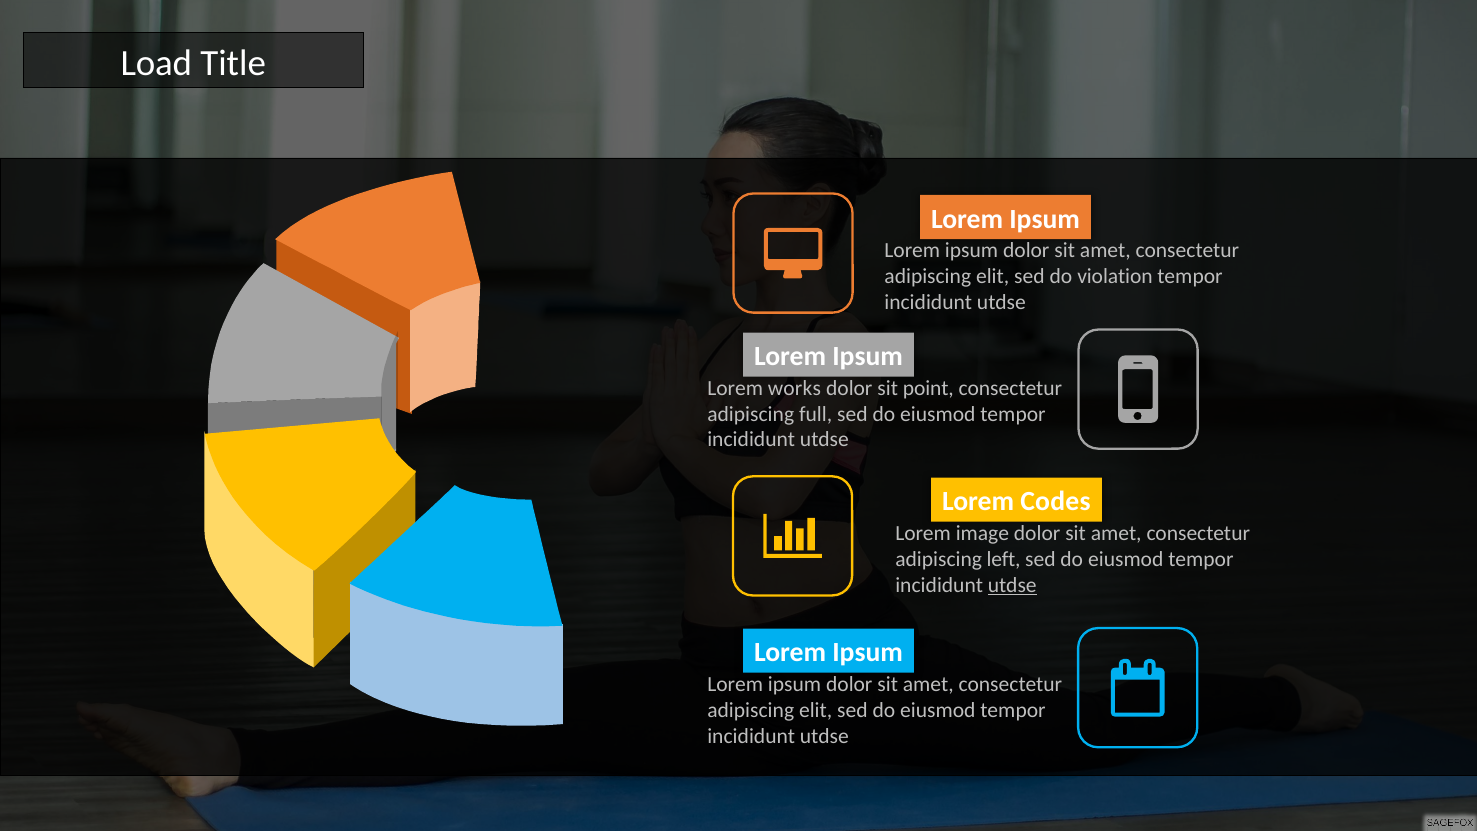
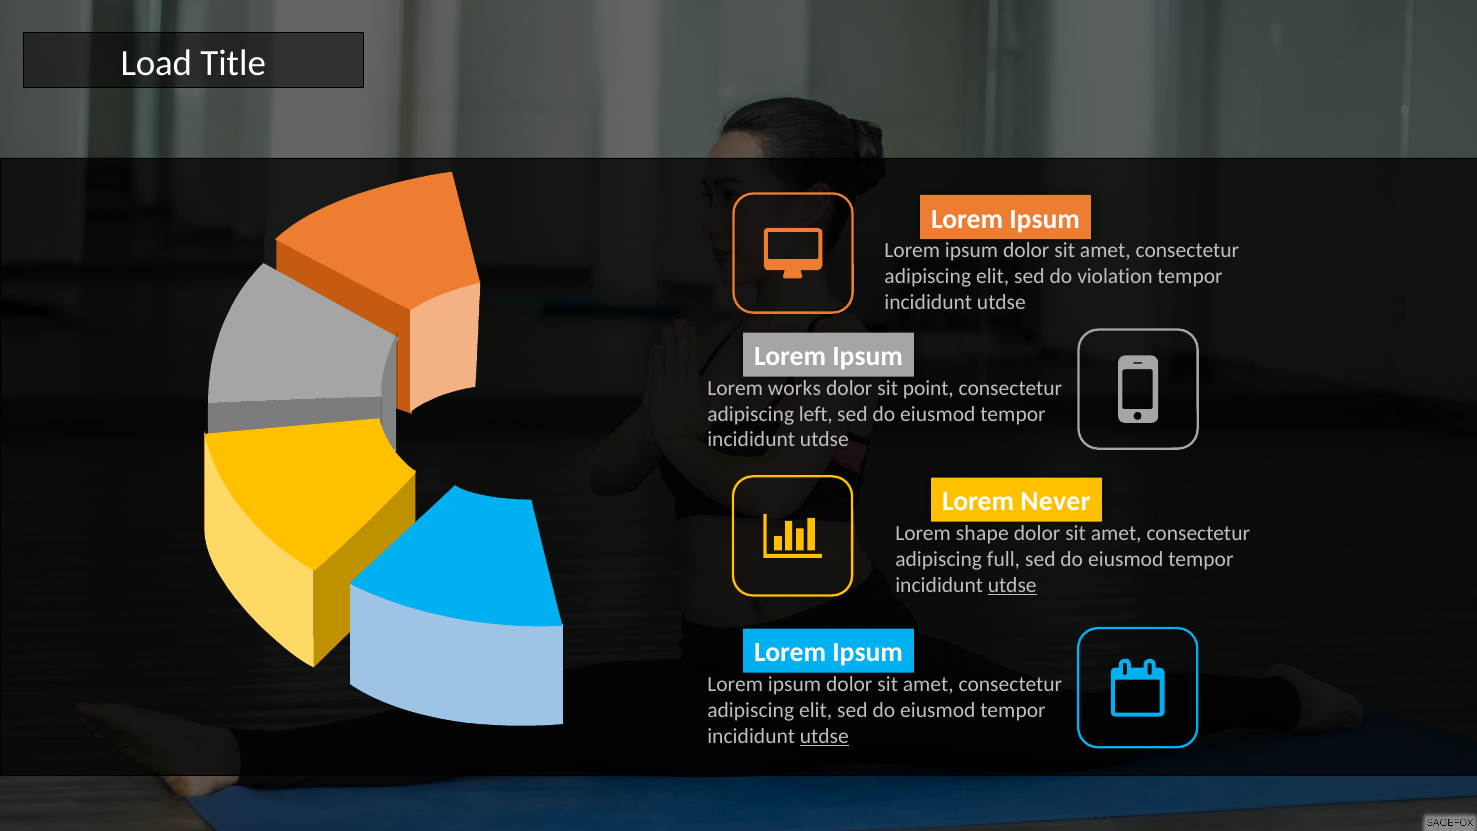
full: full -> left
Codes: Codes -> Never
image: image -> shape
left: left -> full
utdse at (824, 736) underline: none -> present
